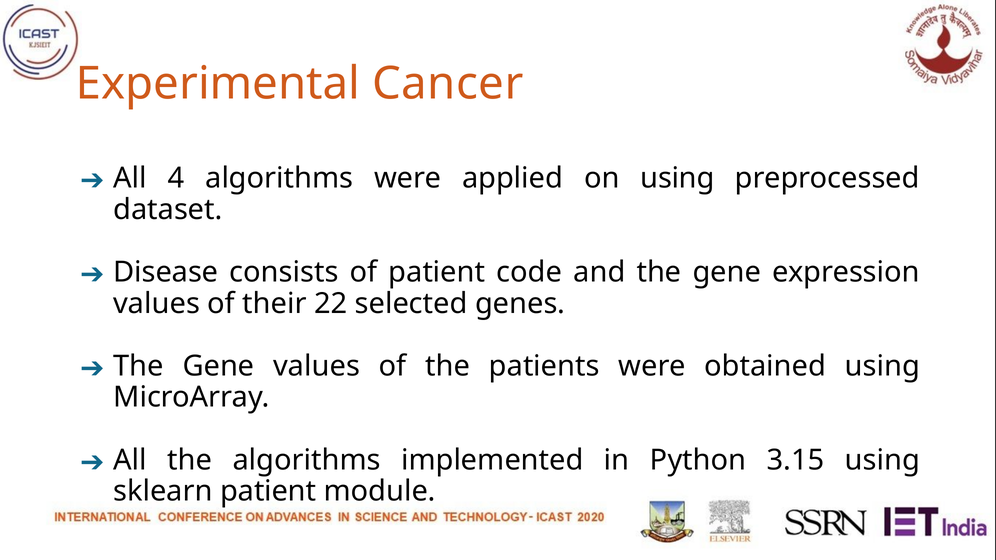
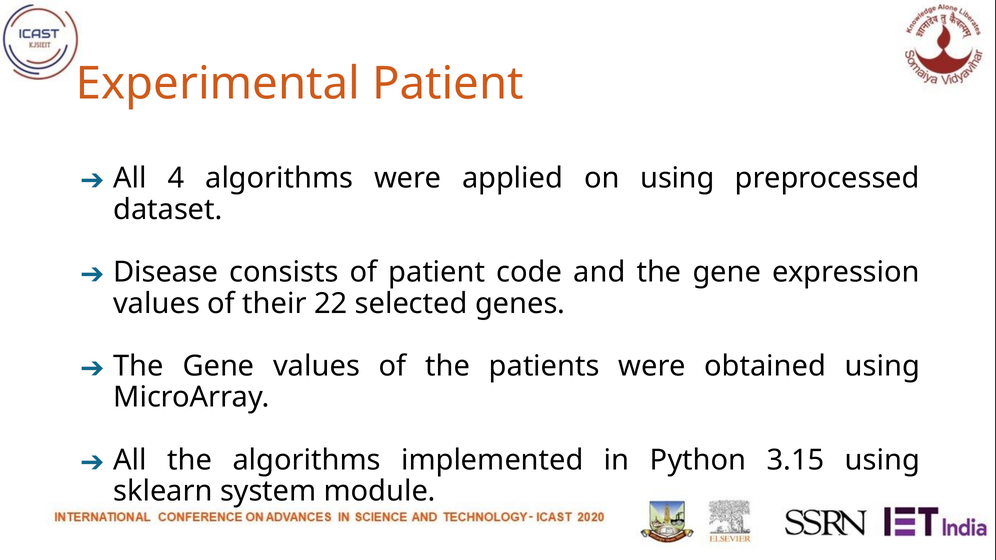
Experimental Cancer: Cancer -> Patient
sklearn patient: patient -> system
